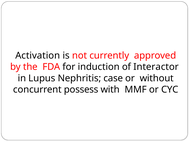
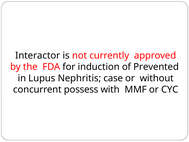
Activation: Activation -> Interactor
Interactor: Interactor -> Prevented
